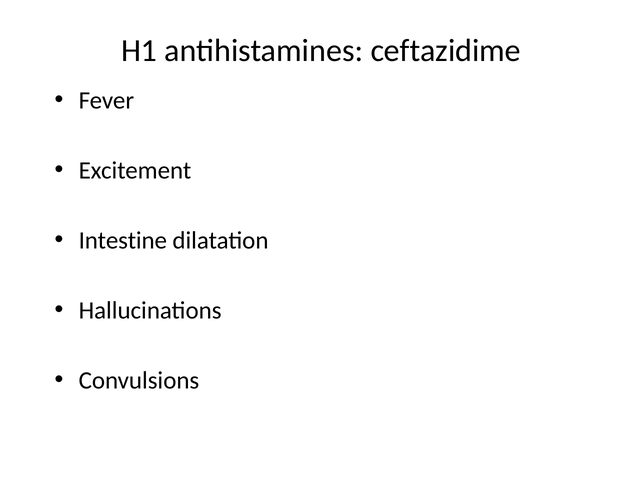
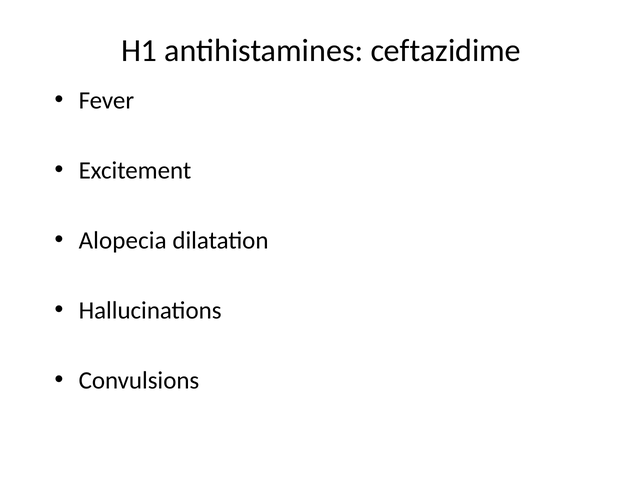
Intestine: Intestine -> Alopecia
